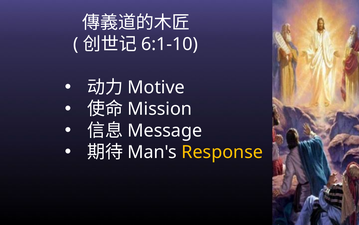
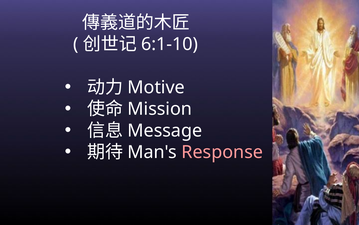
Response colour: yellow -> pink
